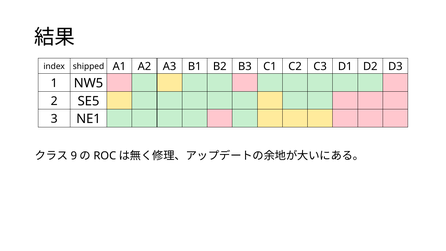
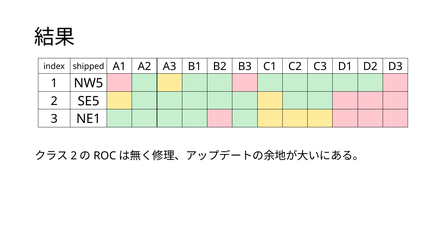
9 at (74, 156): 9 -> 2
